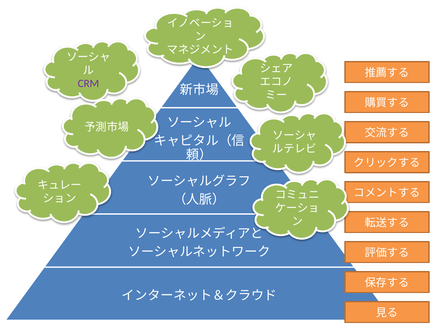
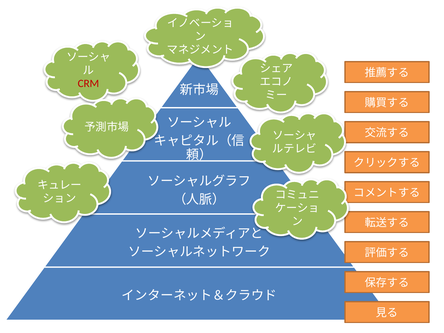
CRM colour: purple -> red
